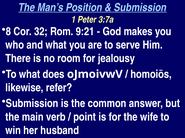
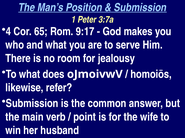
8: 8 -> 4
32: 32 -> 65
9:21: 9:21 -> 9:17
